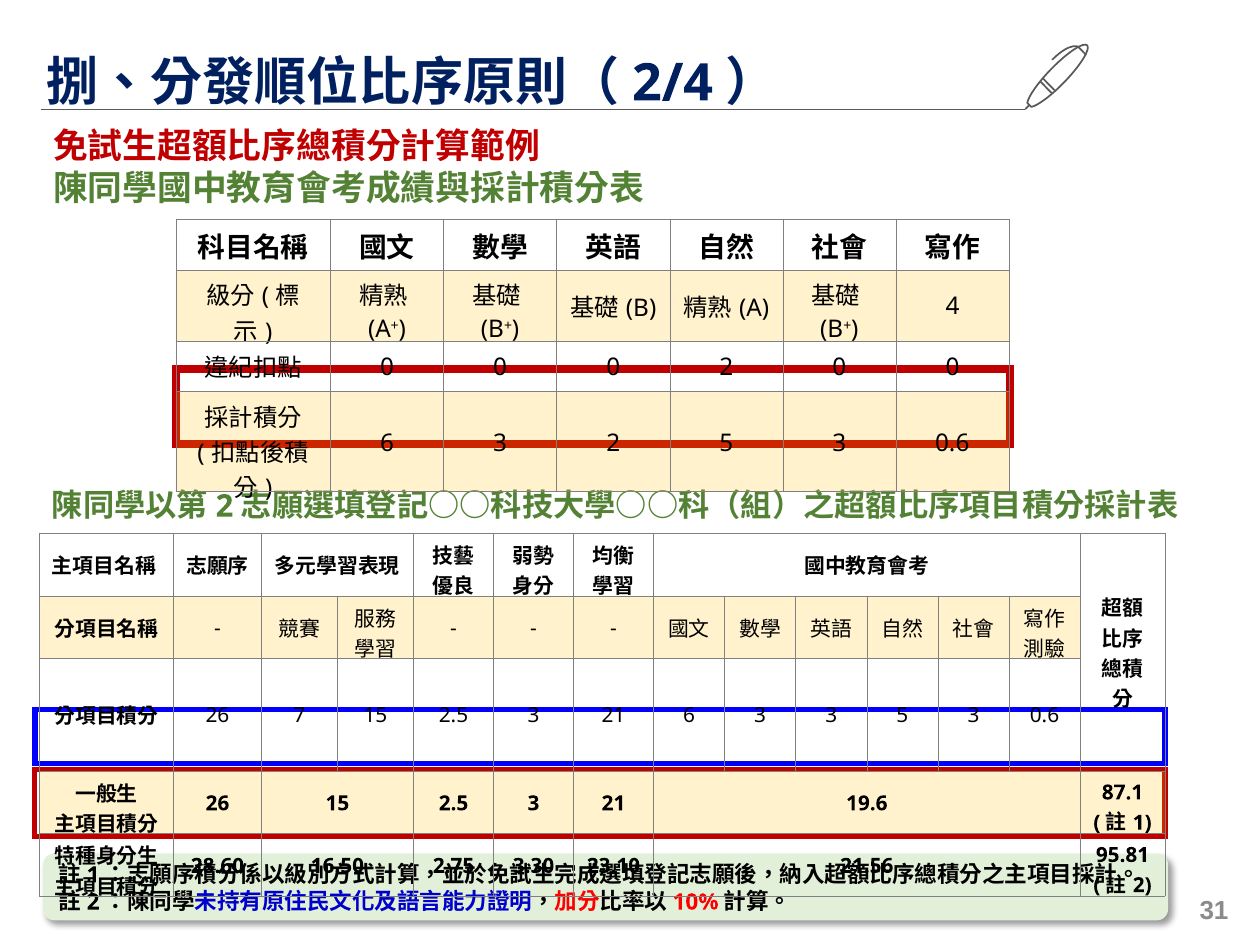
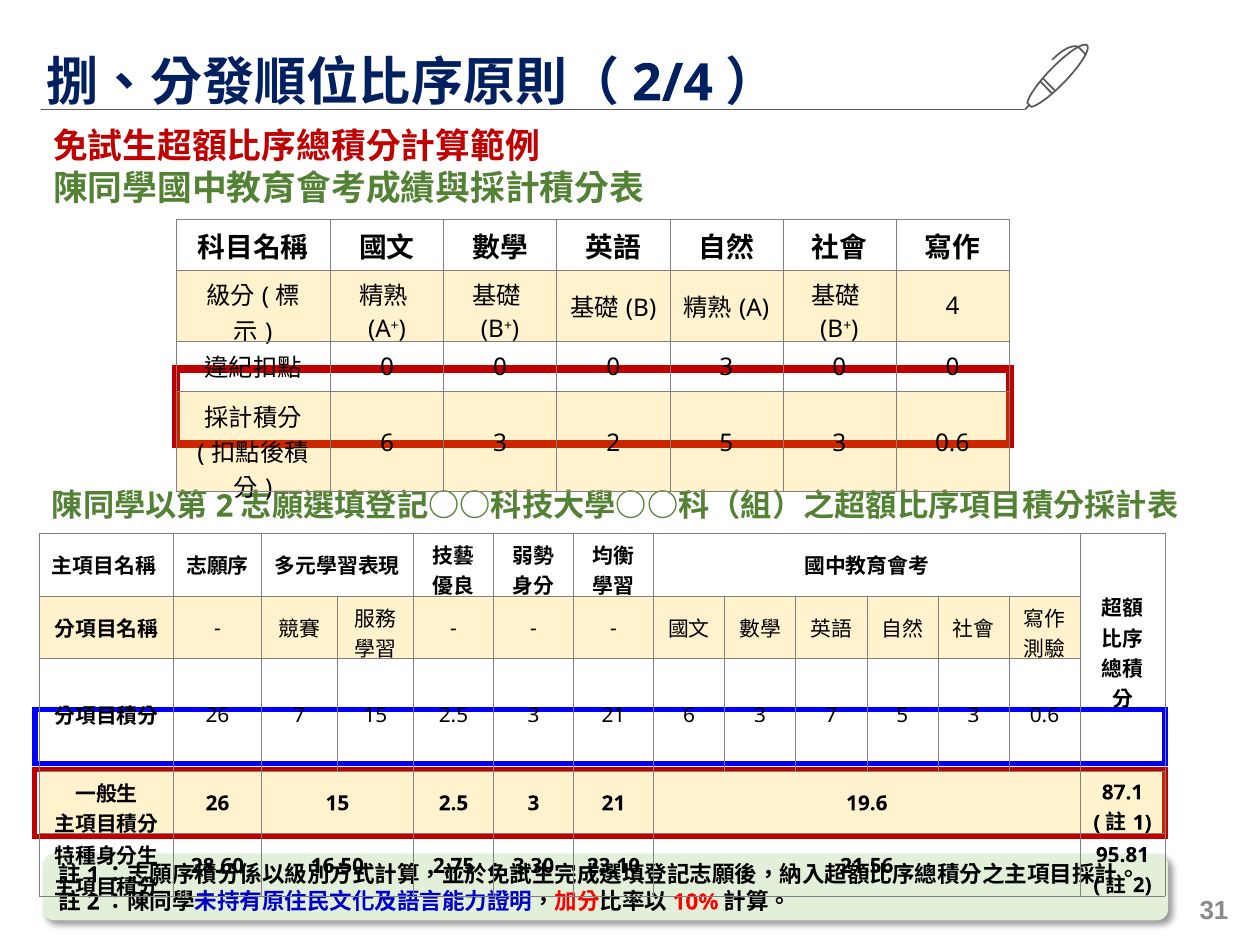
0 2: 2 -> 3
3 3: 3 -> 7
